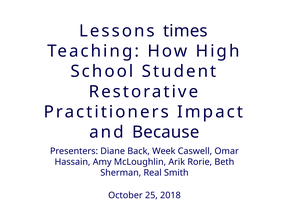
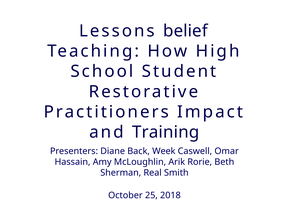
times: times -> belief
Because: Because -> Training
